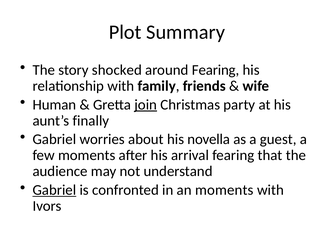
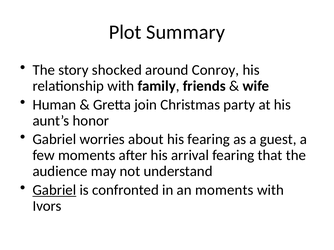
around Fearing: Fearing -> Conroy
join underline: present -> none
finally: finally -> honor
his novella: novella -> fearing
